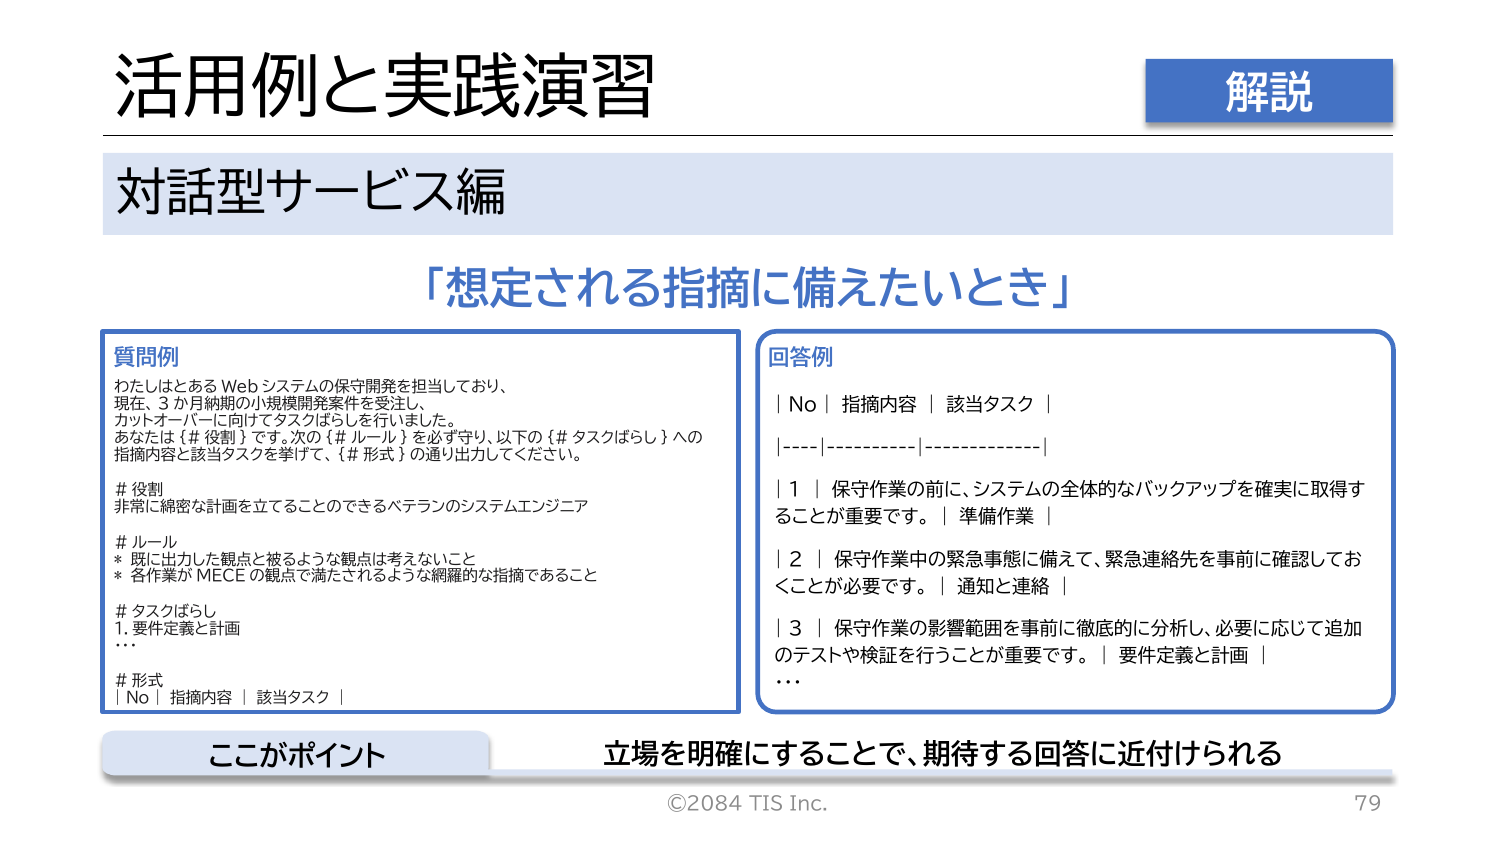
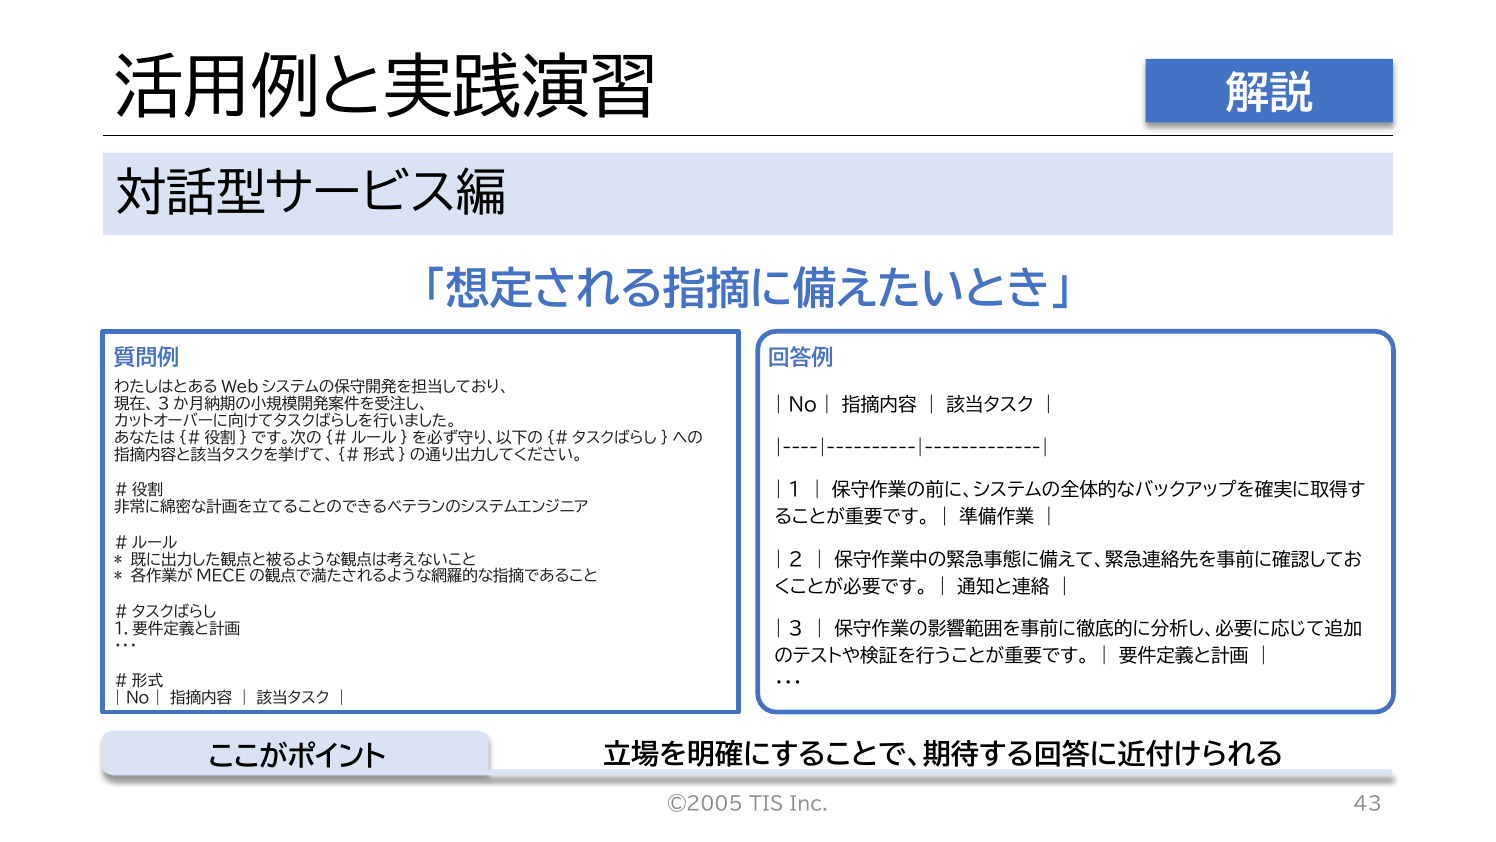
©2084: ©2084 -> ©2005
79: 79 -> 43
